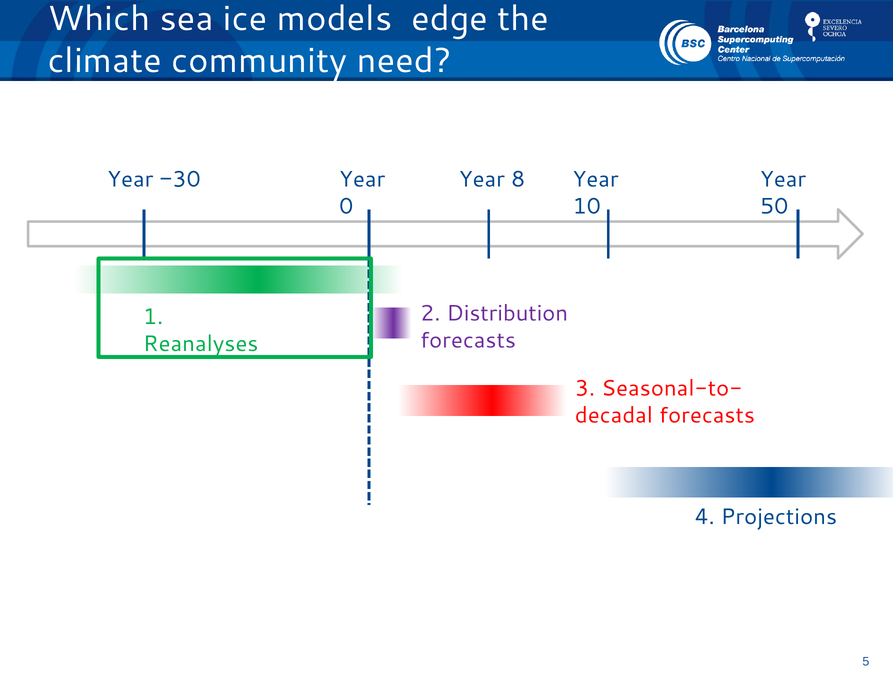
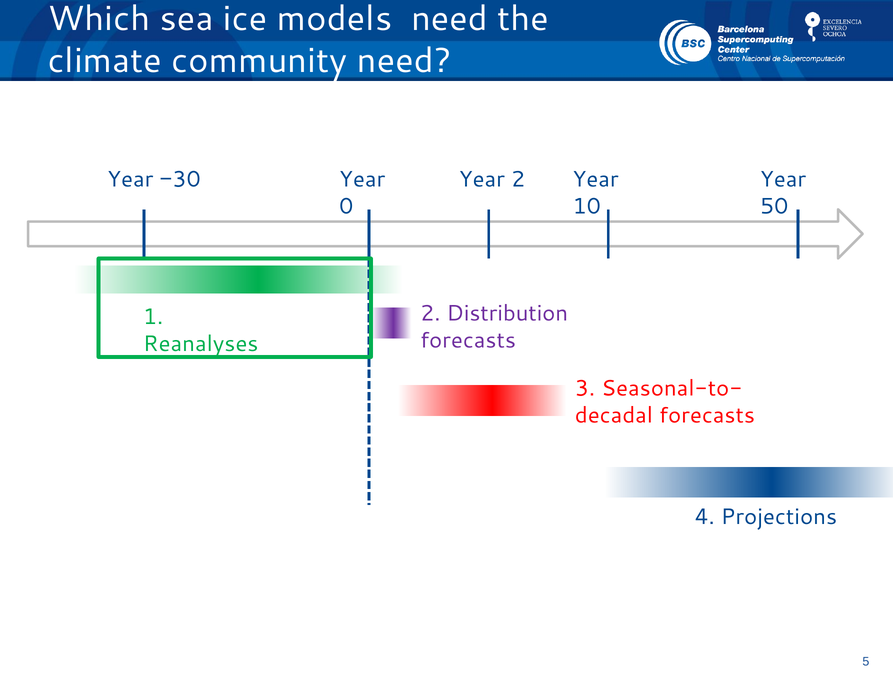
models edge: edge -> need
Year 8: 8 -> 2
